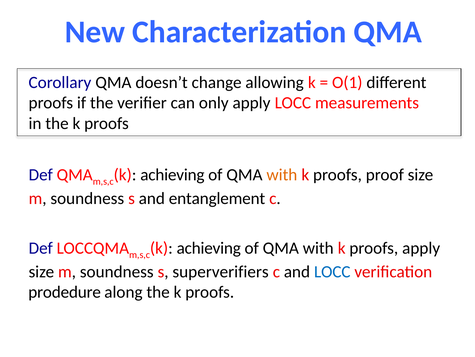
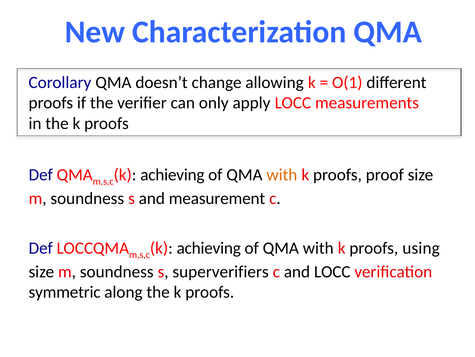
entanglement: entanglement -> measurement
proofs apply: apply -> using
LOCC at (332, 271) colour: blue -> black
prodedure: prodedure -> symmetric
